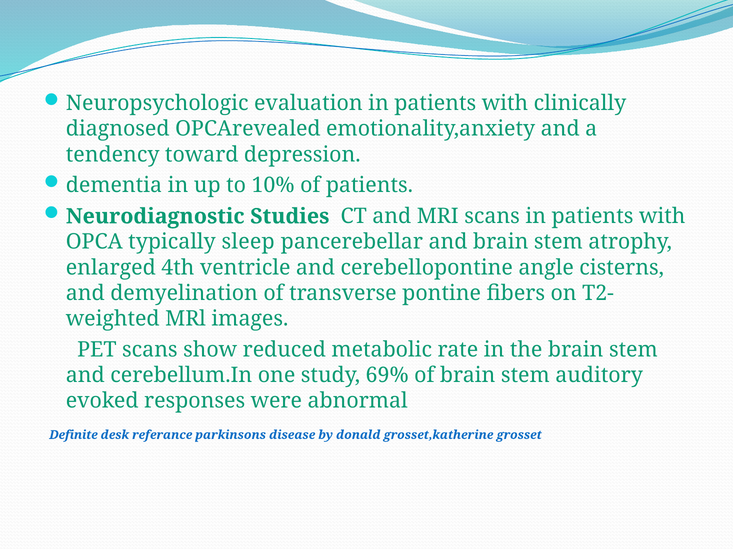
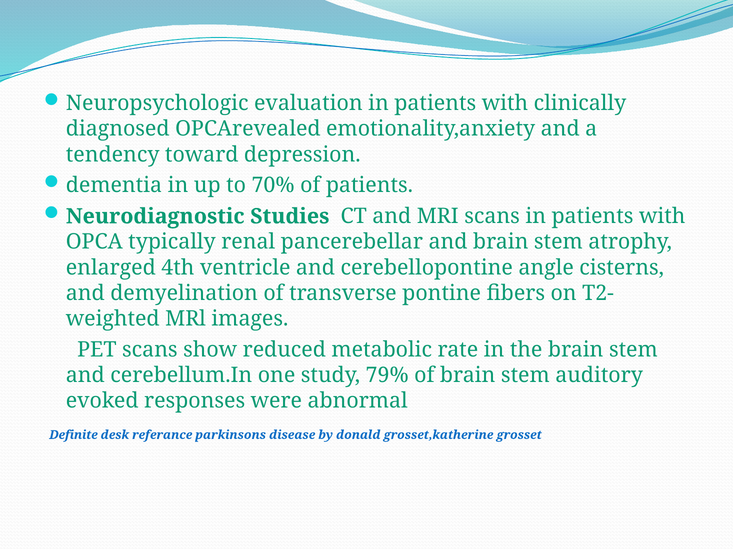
10%: 10% -> 70%
sleep: sleep -> renal
69%: 69% -> 79%
